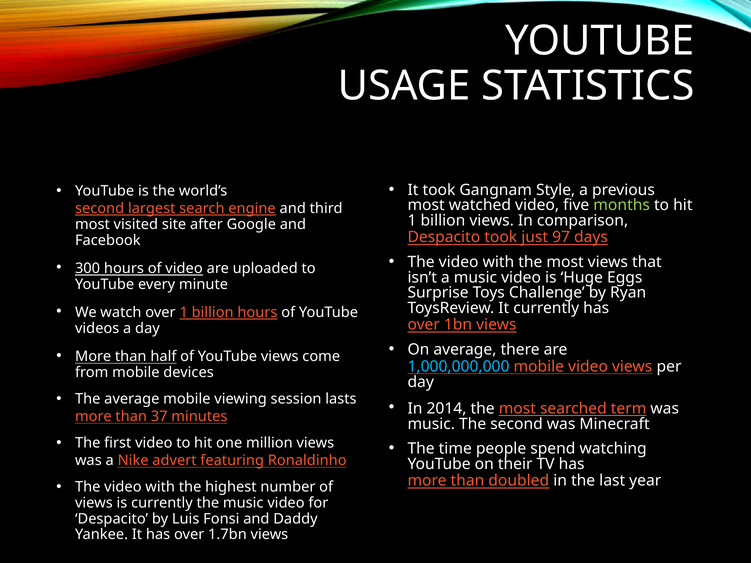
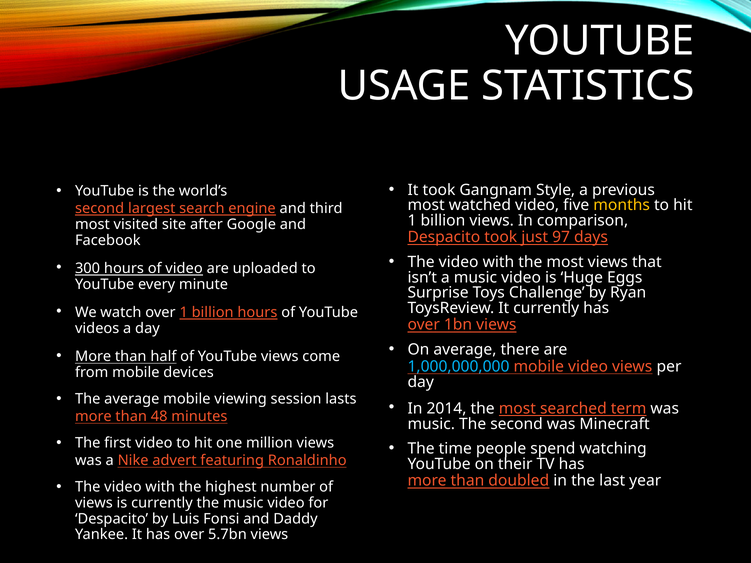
months colour: light green -> yellow
37: 37 -> 48
1.7bn: 1.7bn -> 5.7bn
